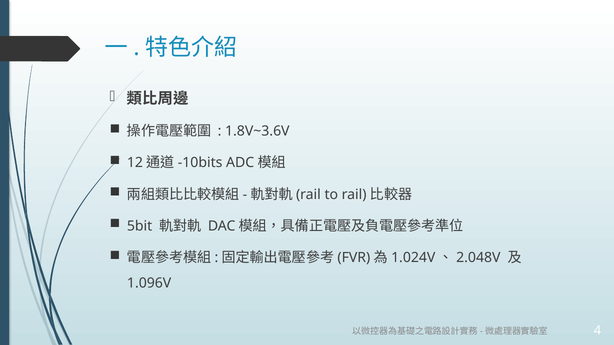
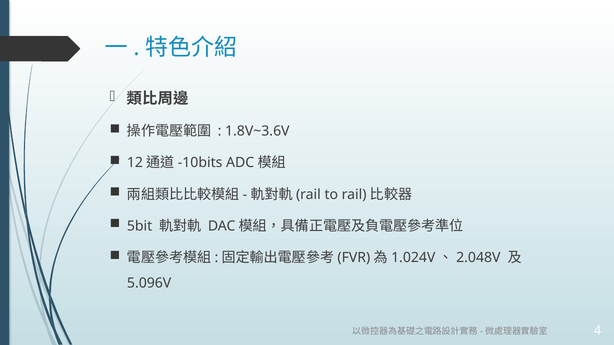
1.096V: 1.096V -> 5.096V
